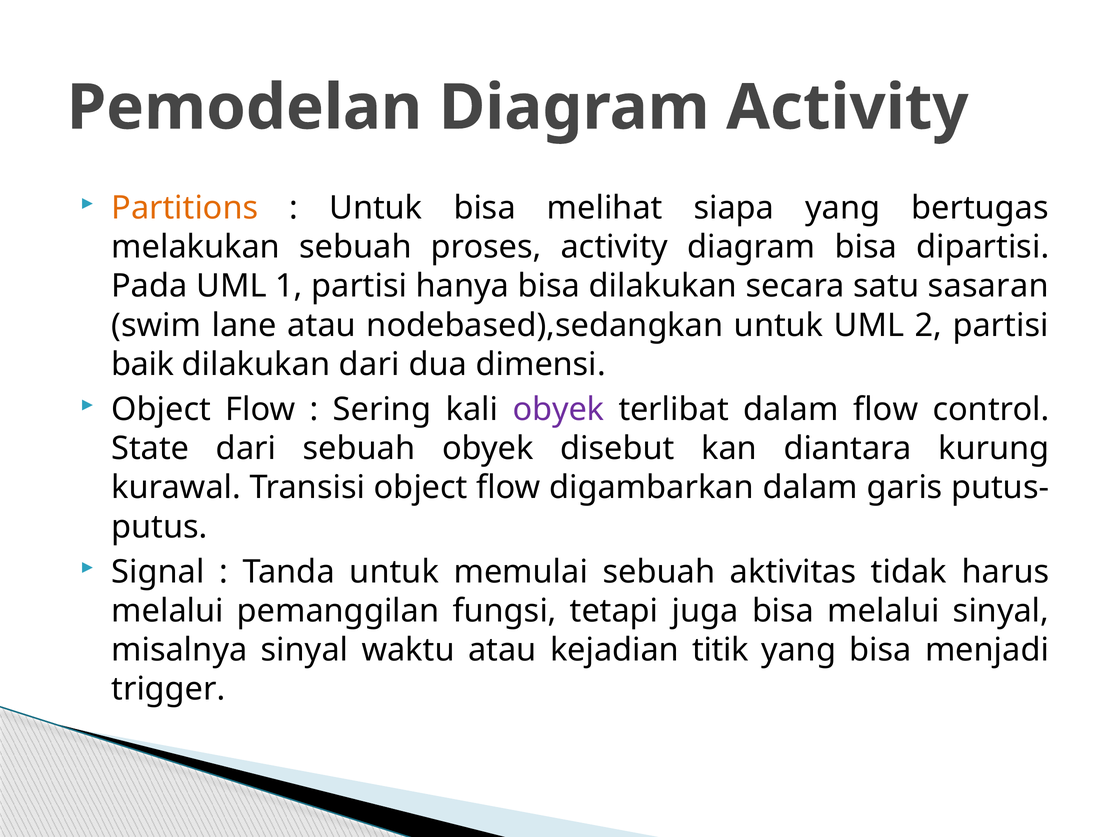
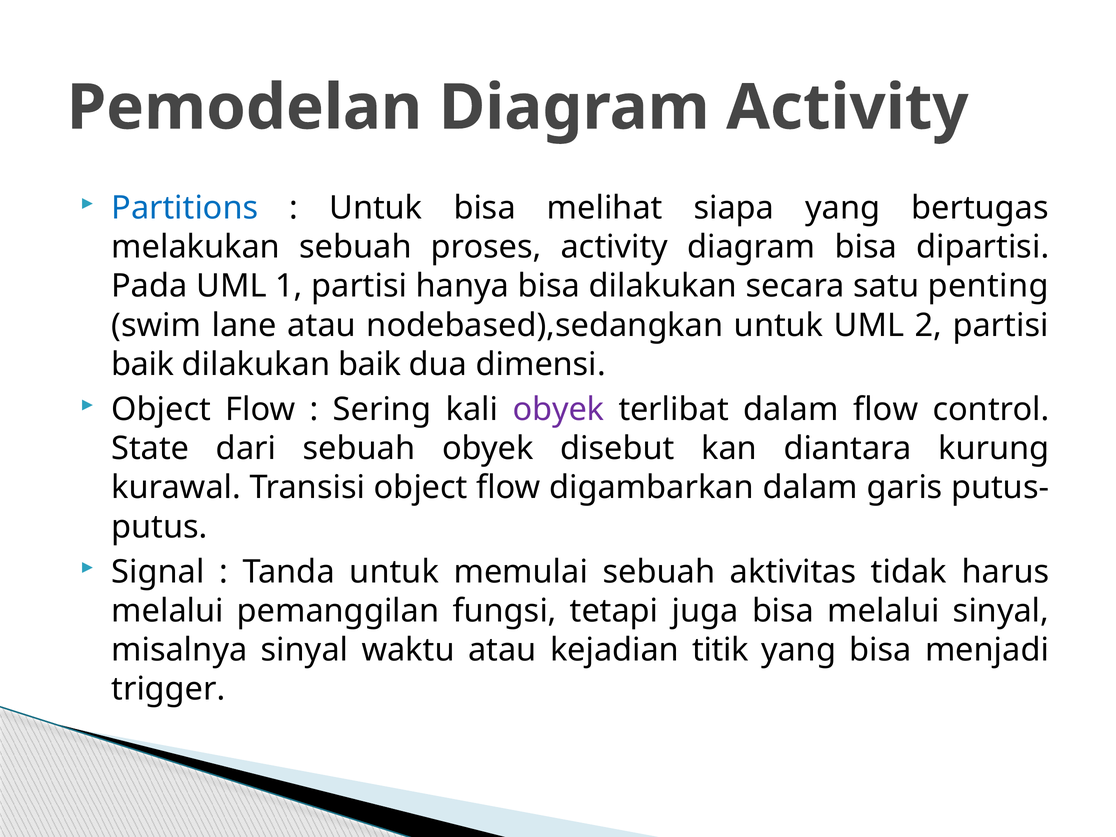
Partitions colour: orange -> blue
sasaran: sasaran -> penting
dilakukan dari: dari -> baik
